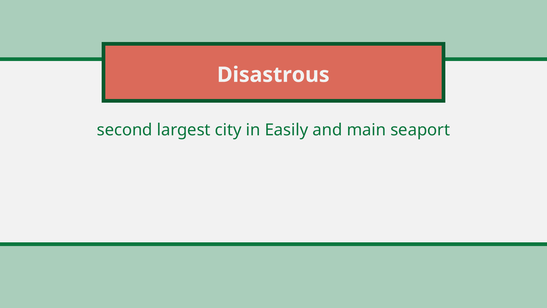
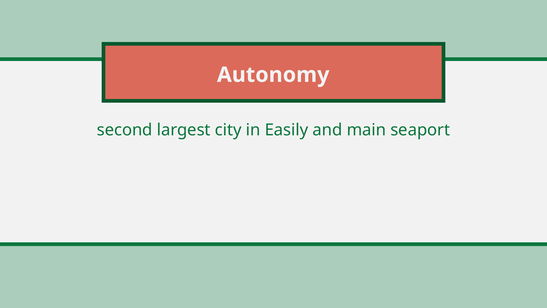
Disastrous: Disastrous -> Autonomy
